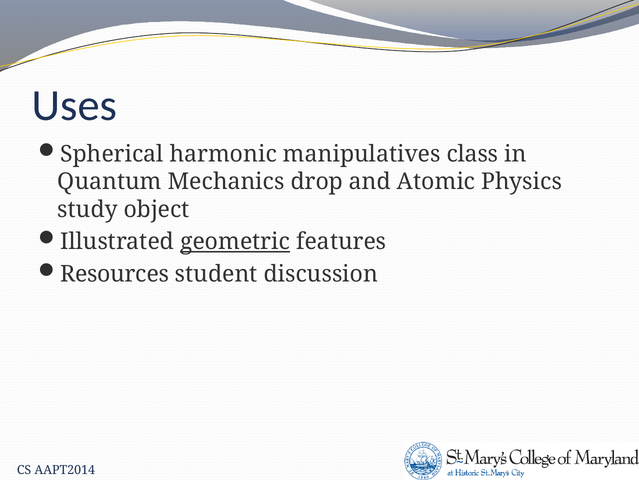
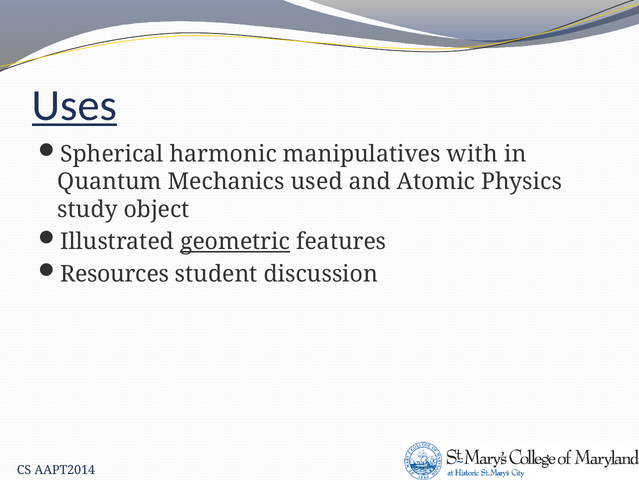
Uses underline: none -> present
class: class -> with
drop: drop -> used
